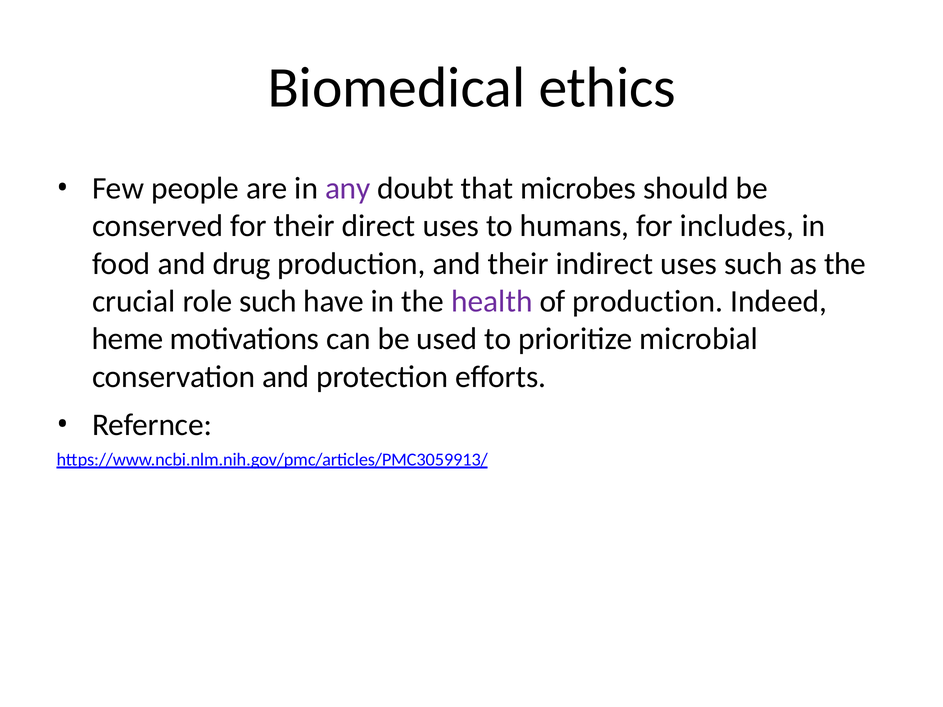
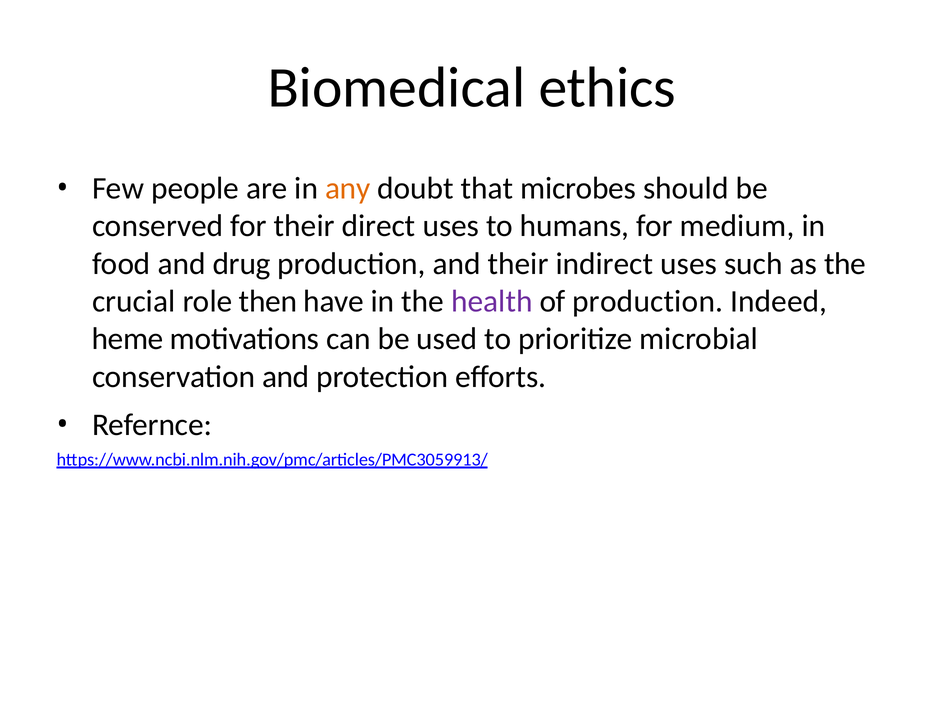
any colour: purple -> orange
includes: includes -> medium
role such: such -> then
